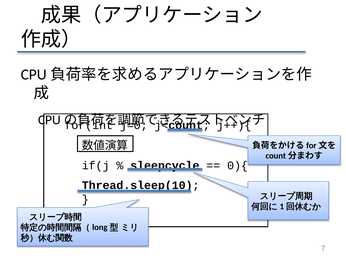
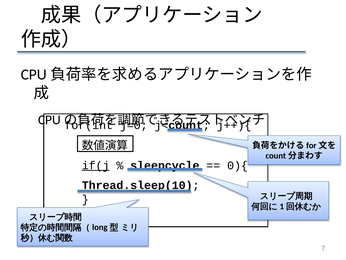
if(j underline: none -> present
